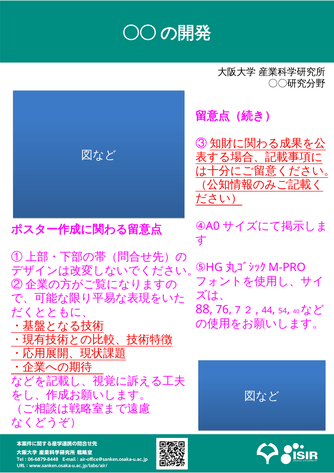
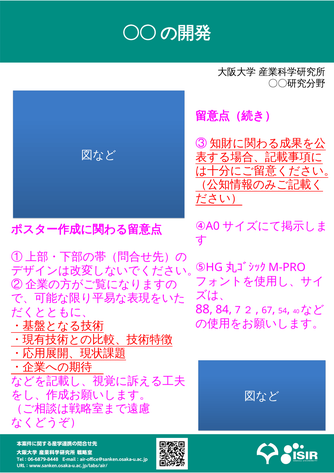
76: 76 -> 84
44: 44 -> 67
